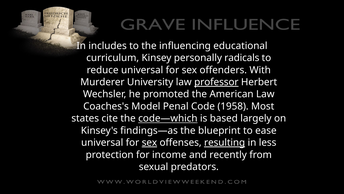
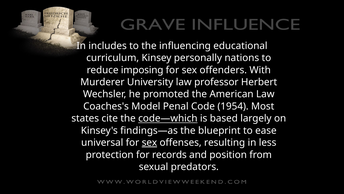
radicals: radicals -> nations
reduce universal: universal -> imposing
professor underline: present -> none
1958: 1958 -> 1954
resulting underline: present -> none
income: income -> records
recently: recently -> position
